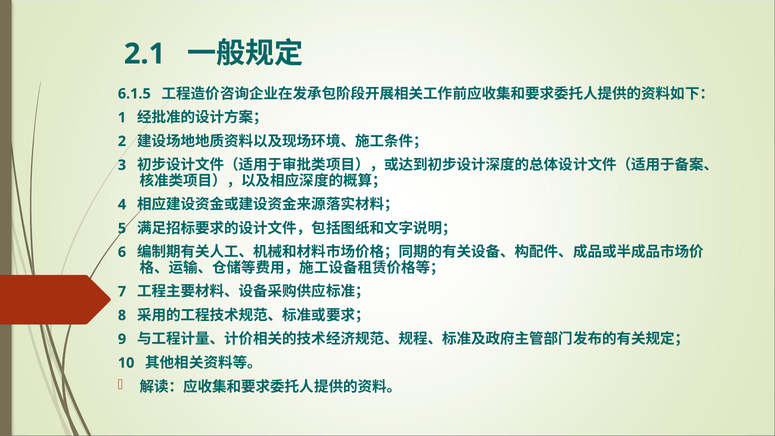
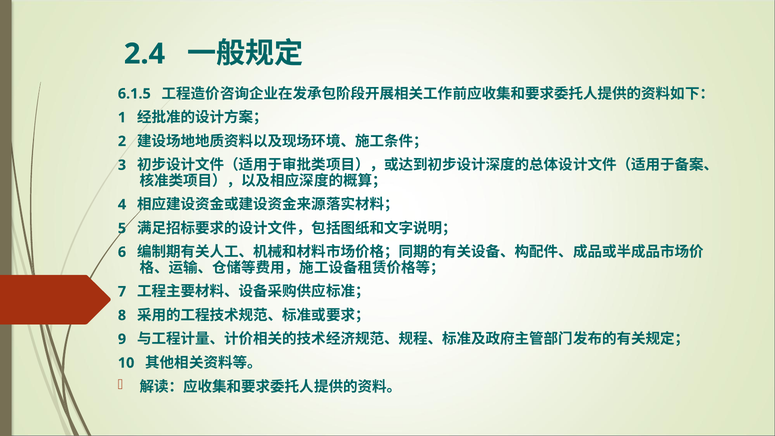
2.1: 2.1 -> 2.4
